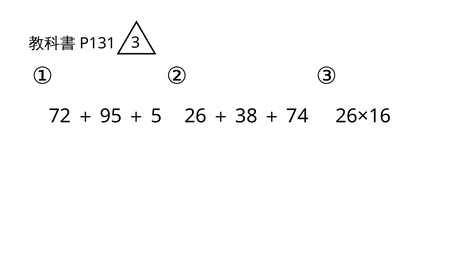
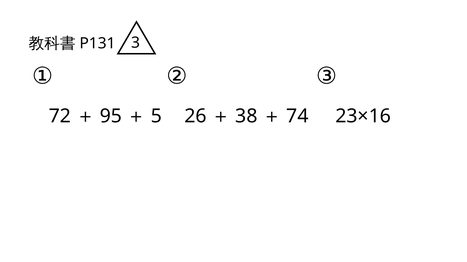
26×16: 26×16 -> 23×16
